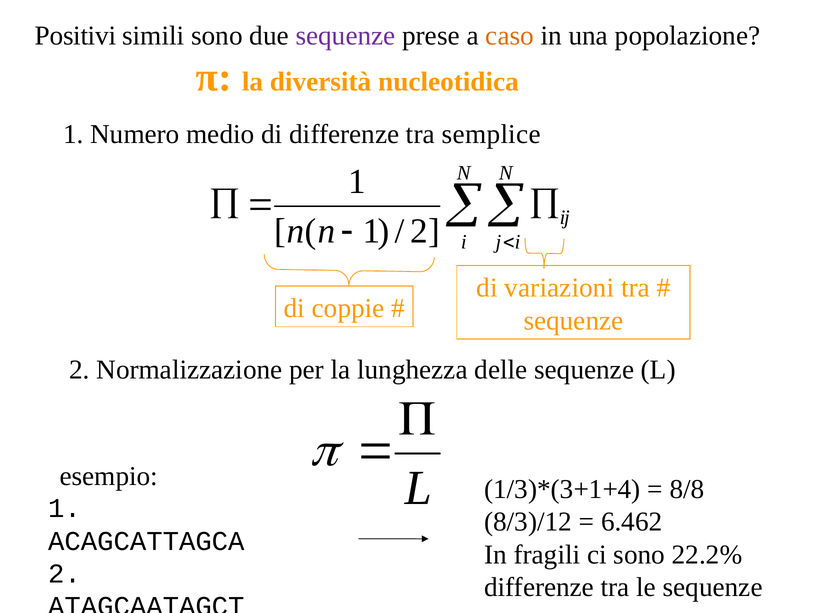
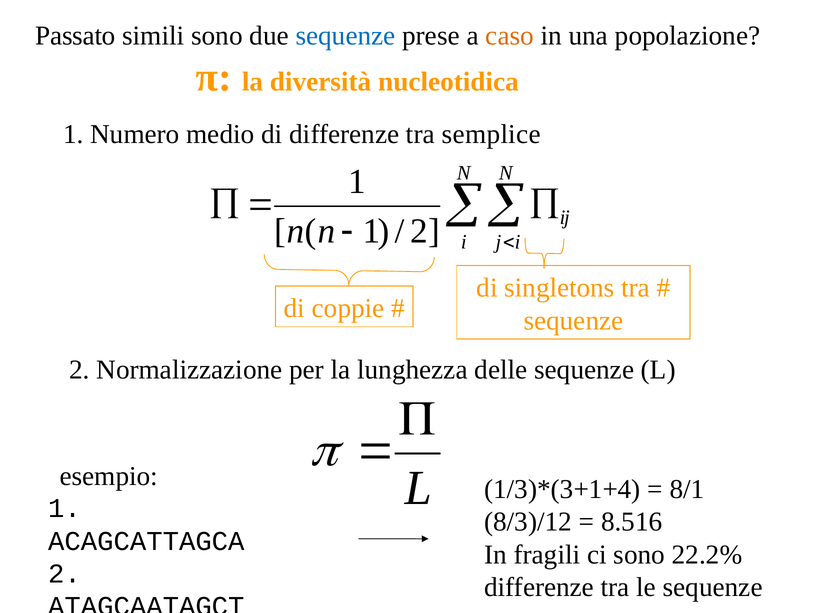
Positivi: Positivi -> Passato
sequenze at (346, 36) colour: purple -> blue
variazioni: variazioni -> singletons
8/8: 8/8 -> 8/1
6.462: 6.462 -> 8.516
